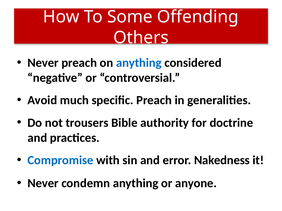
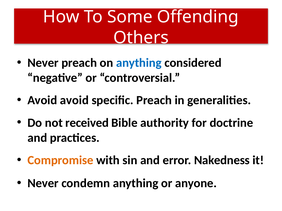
Avoid much: much -> avoid
trousers: trousers -> received
Compromise colour: blue -> orange
